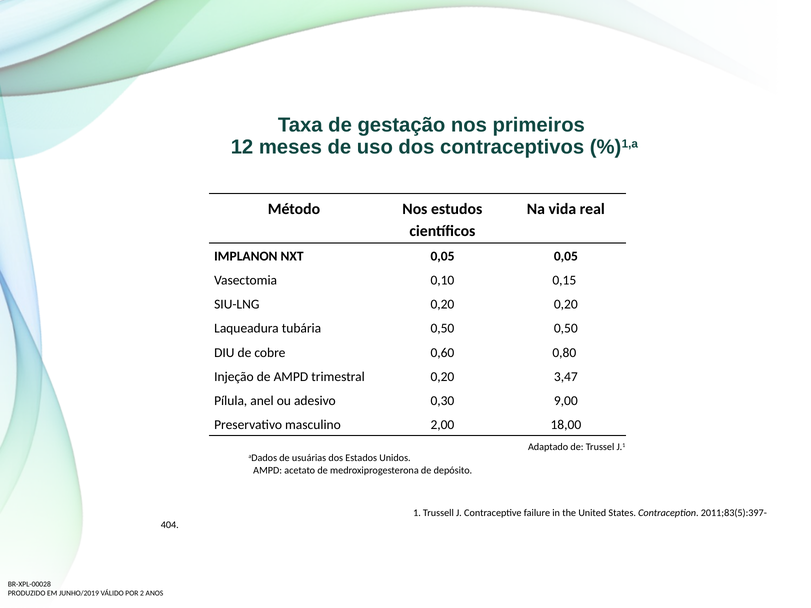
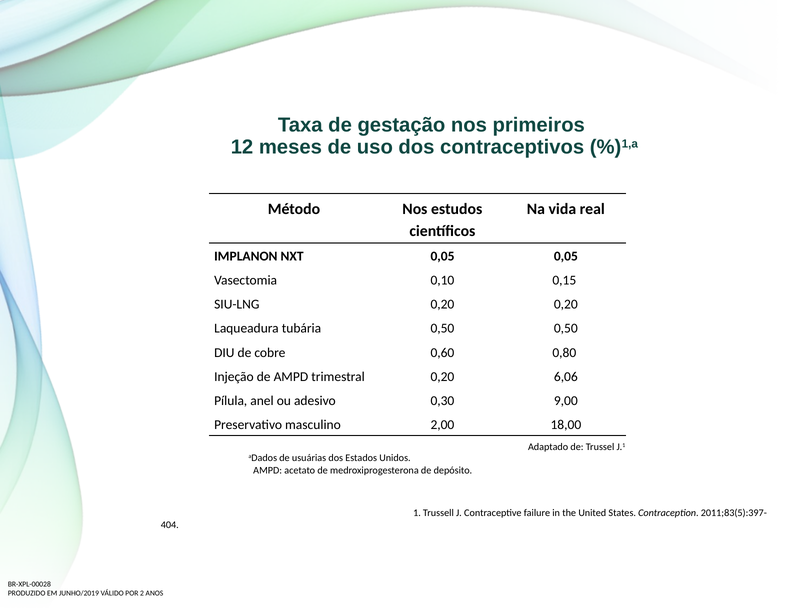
3,47: 3,47 -> 6,06
